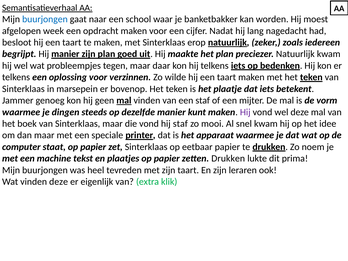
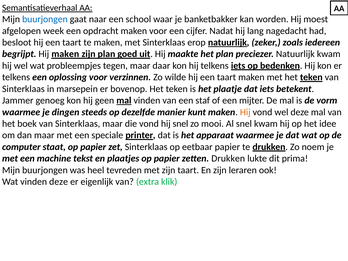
Hij manier: manier -> maken
Hij at (245, 112) colour: purple -> orange
hij staf: staf -> snel
